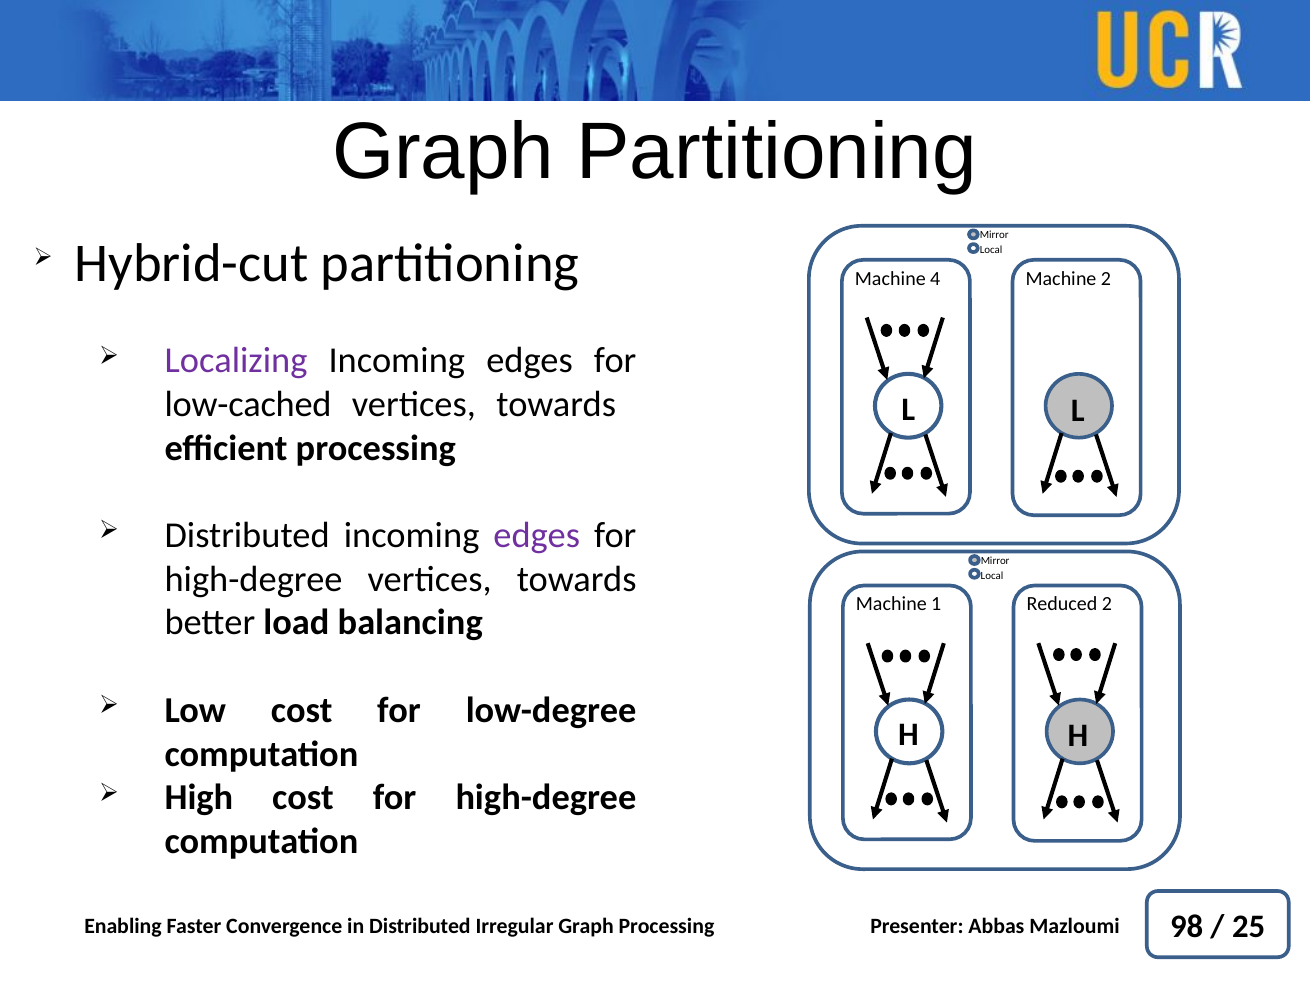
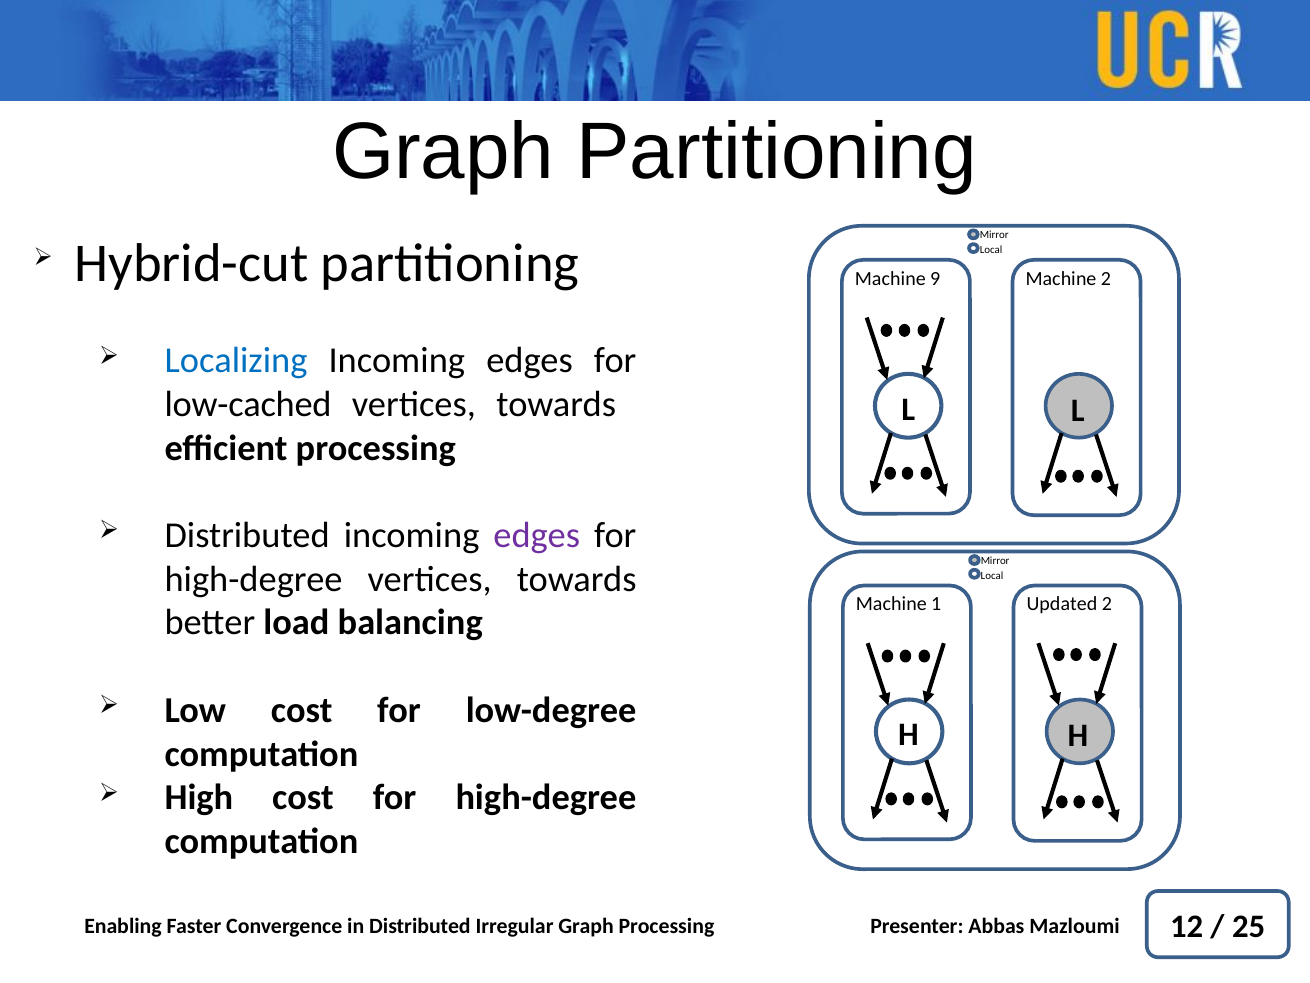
4: 4 -> 9
Localizing colour: purple -> blue
Reduced: Reduced -> Updated
98: 98 -> 12
